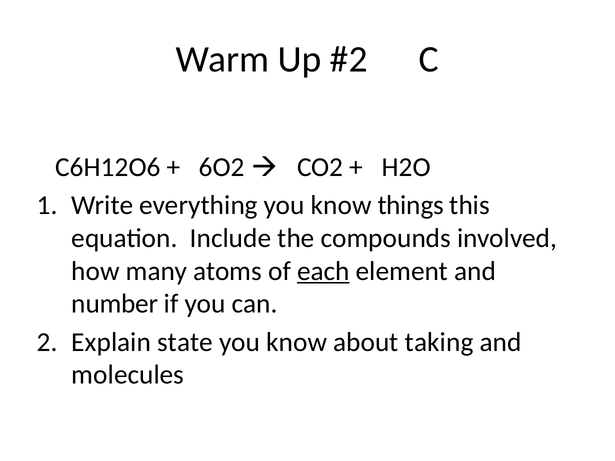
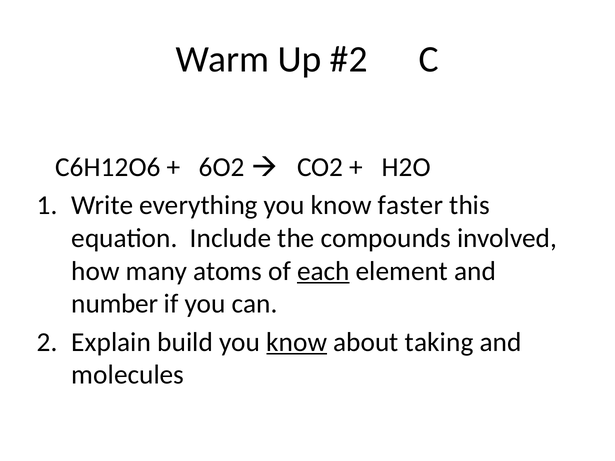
things: things -> faster
state: state -> build
know at (297, 342) underline: none -> present
